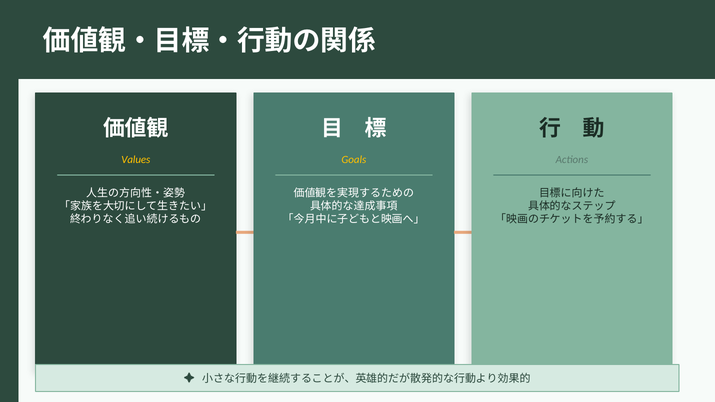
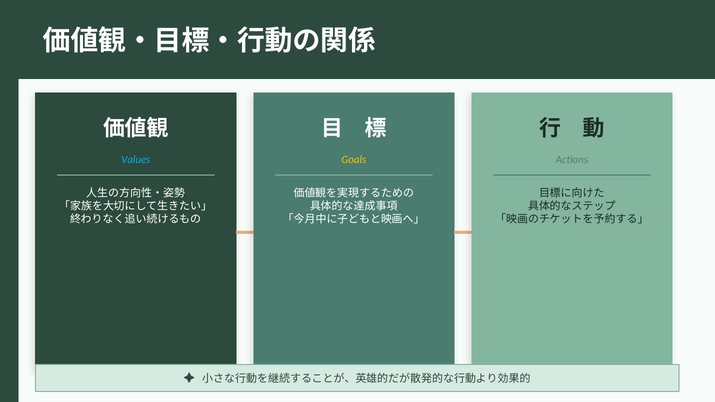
Values colour: yellow -> light blue
